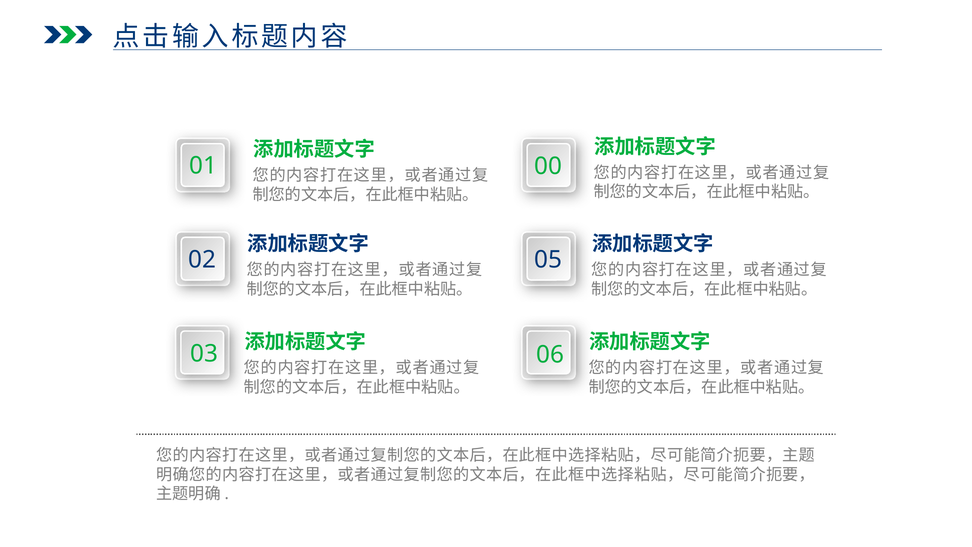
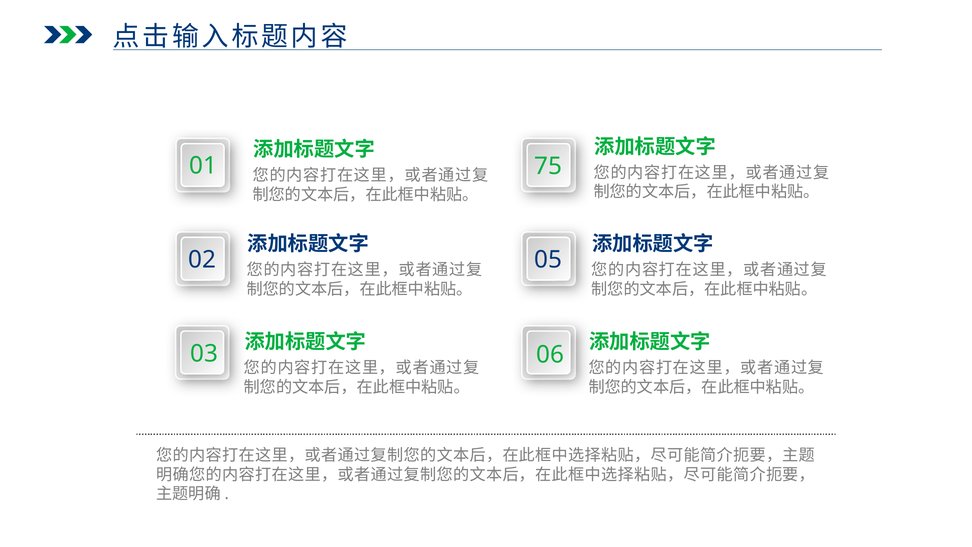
00: 00 -> 75
